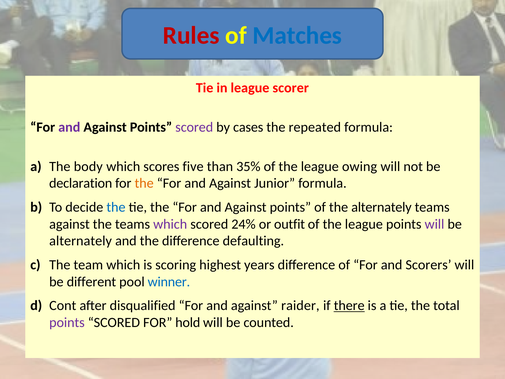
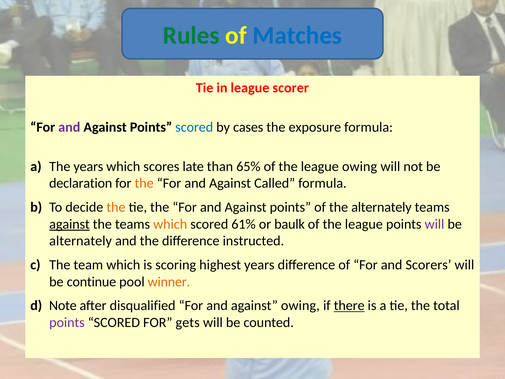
Rules colour: red -> green
scored at (194, 127) colour: purple -> blue
repeated: repeated -> exposure
The body: body -> years
five: five -> late
35%: 35% -> 65%
Junior: Junior -> Called
the at (116, 207) colour: blue -> orange
against at (69, 224) underline: none -> present
which at (170, 224) colour: purple -> orange
24%: 24% -> 61%
outfit: outfit -> baulk
defaulting: defaulting -> instructed
different: different -> continue
winner colour: blue -> orange
Cont: Cont -> Note
against raider: raider -> owing
hold: hold -> gets
